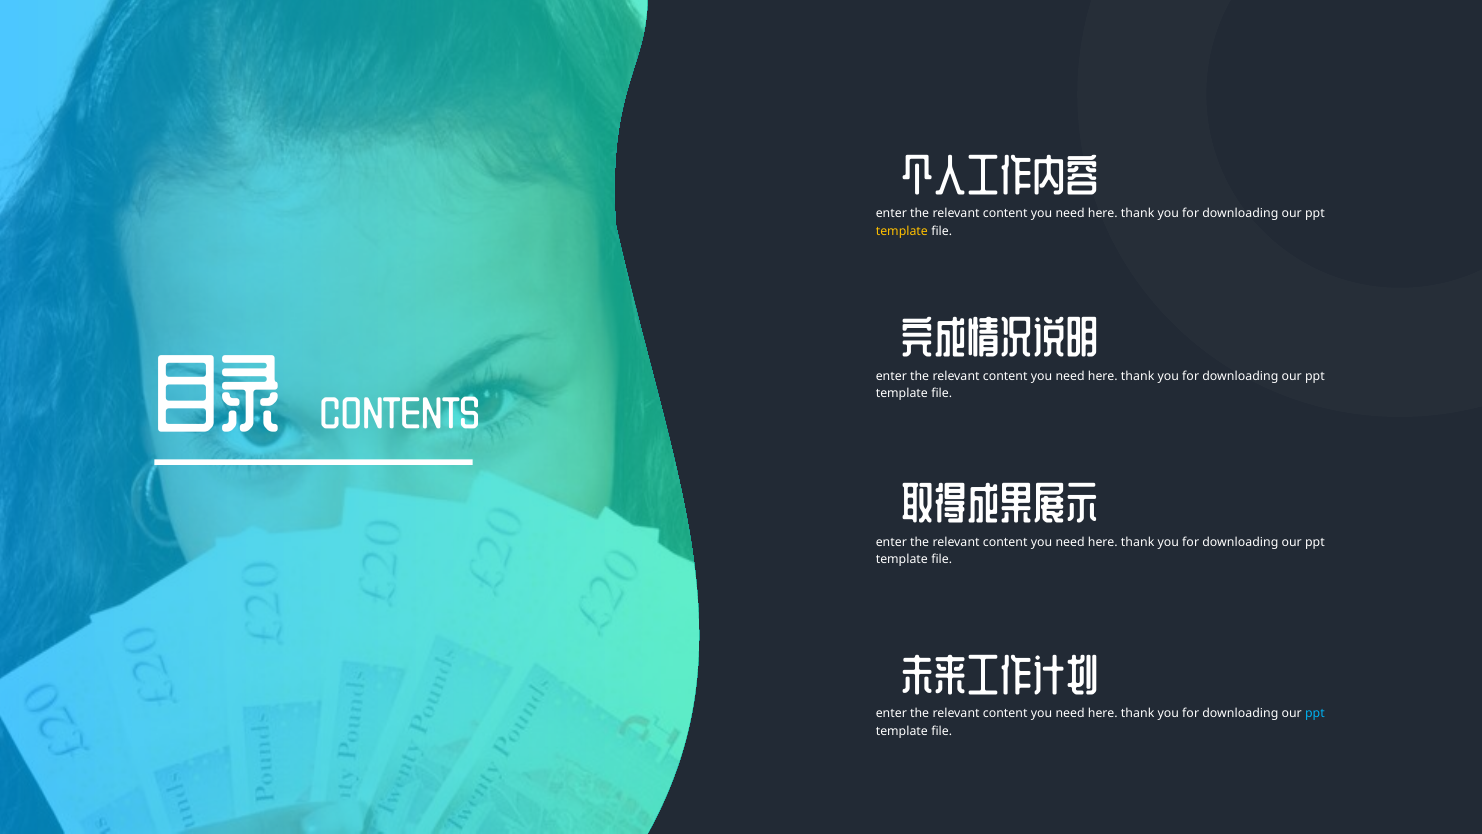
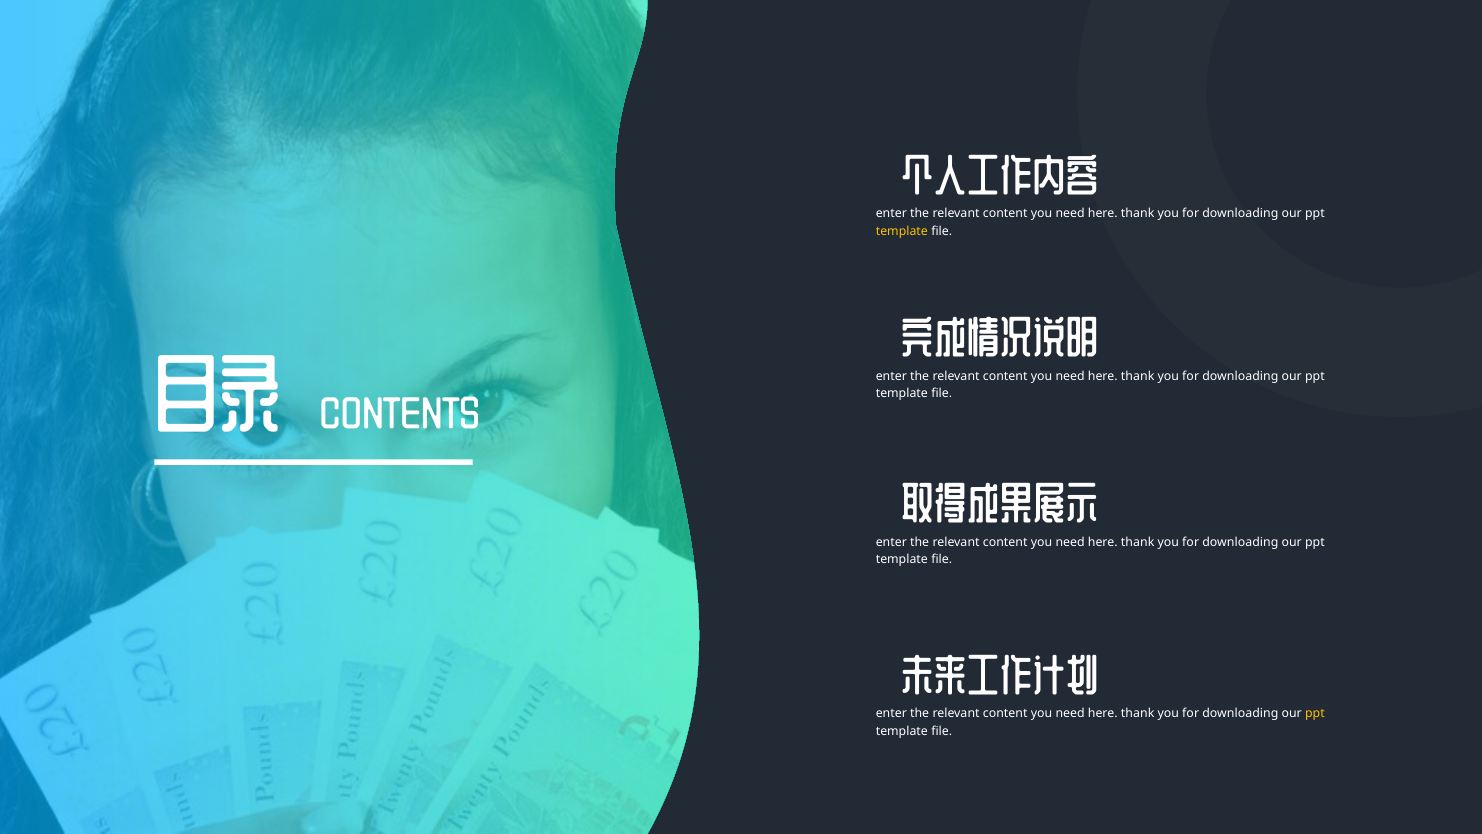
ppt at (1315, 713) colour: light blue -> yellow
